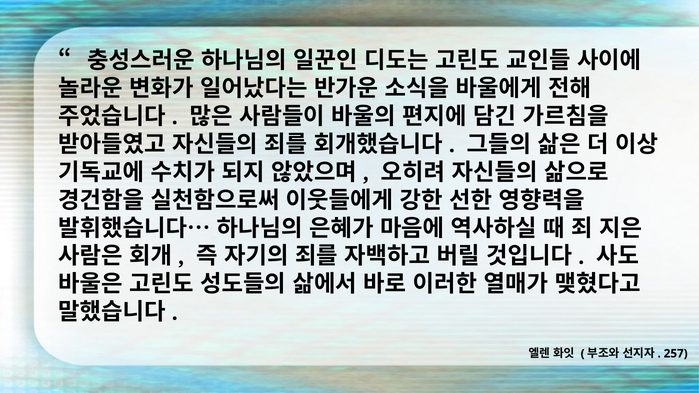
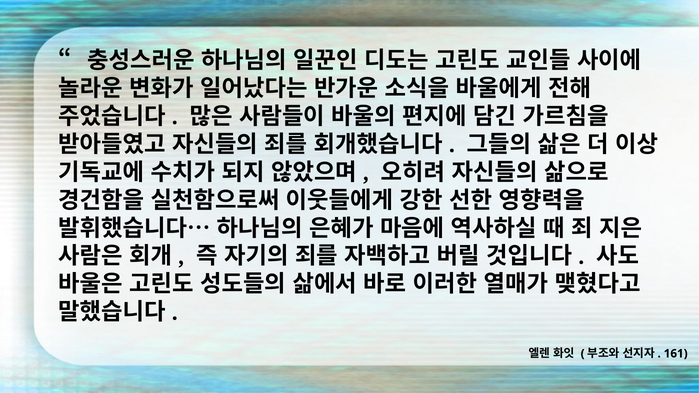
257: 257 -> 161
